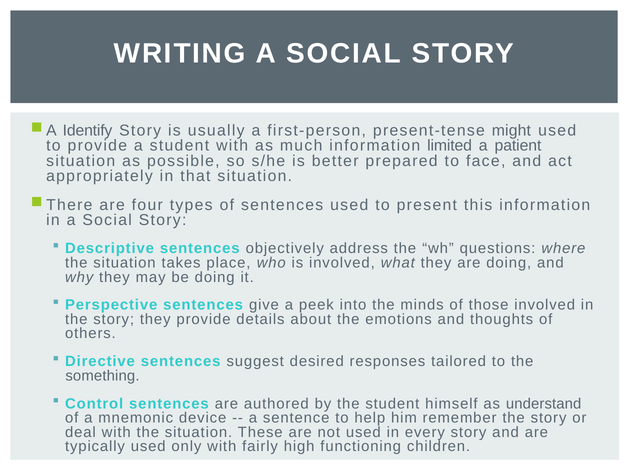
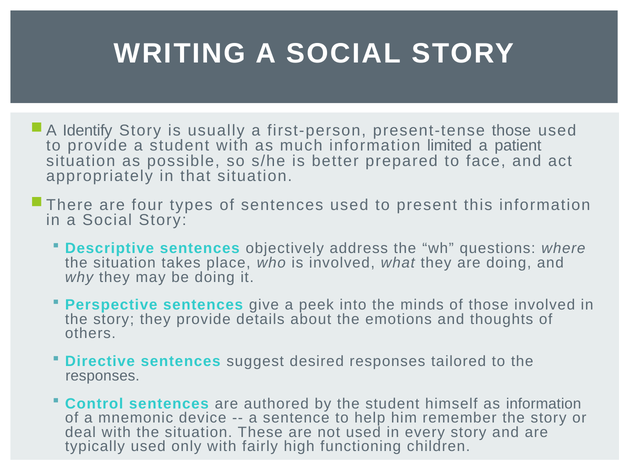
present-tense might: might -> those
something at (102, 376): something -> responses
as understand: understand -> information
